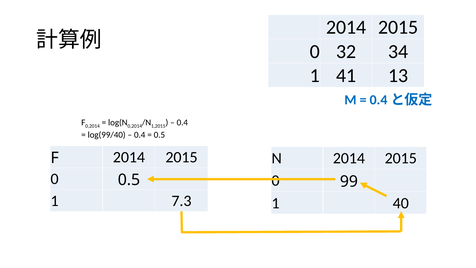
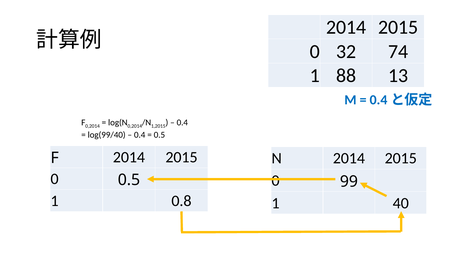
34: 34 -> 74
41: 41 -> 88
7.3: 7.3 -> 0.8
